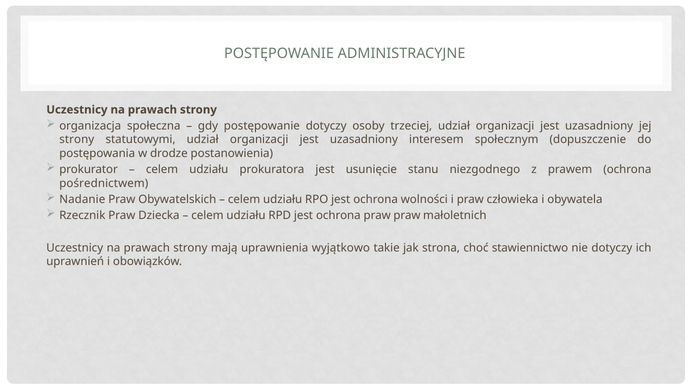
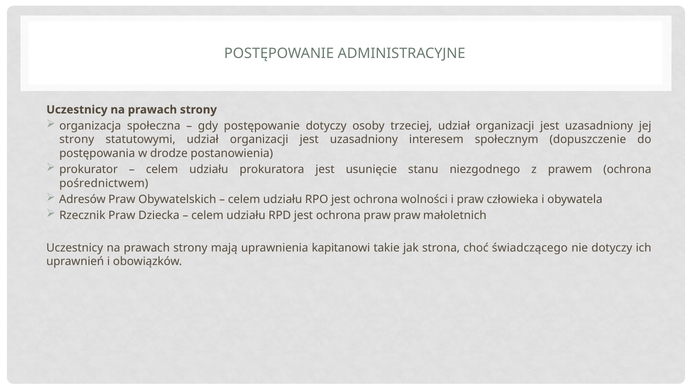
Nadanie: Nadanie -> Adresów
wyjątkowo: wyjątkowo -> kapitanowi
stawiennictwo: stawiennictwo -> świadczącego
